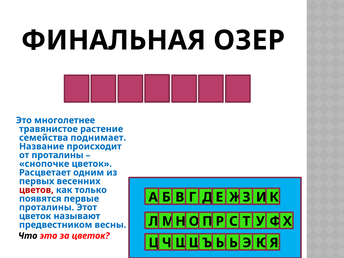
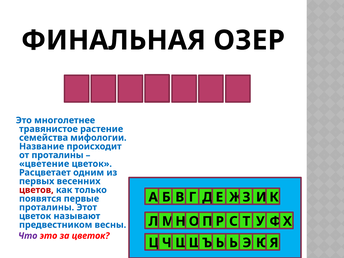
поднимает: поднимает -> мифологии
снопочке: снопочке -> цветение
Что colour: black -> purple
